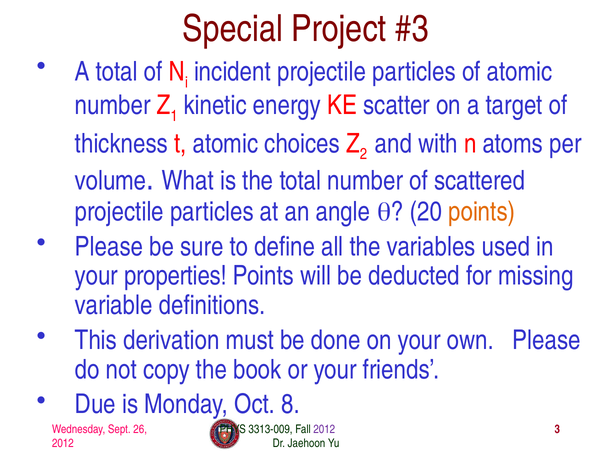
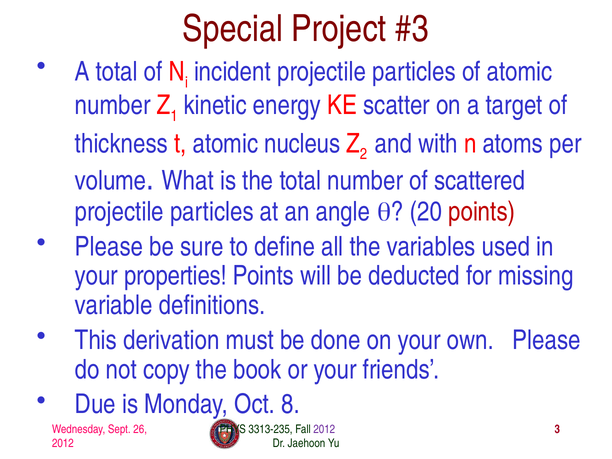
choices: choices -> nucleus
points at (482, 212) colour: orange -> red
3313-009: 3313-009 -> 3313-235
